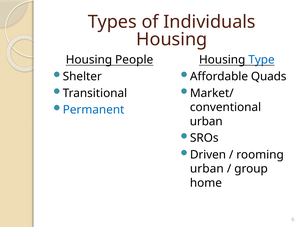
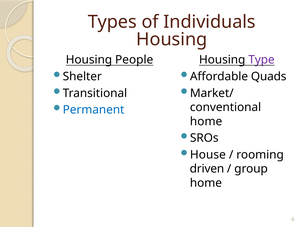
Type colour: blue -> purple
urban at (206, 122): urban -> home
Driven: Driven -> House
urban at (207, 169): urban -> driven
